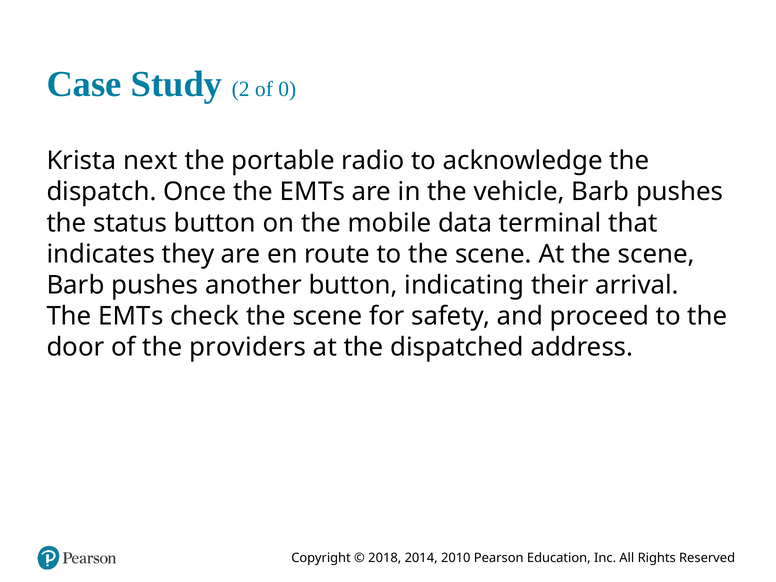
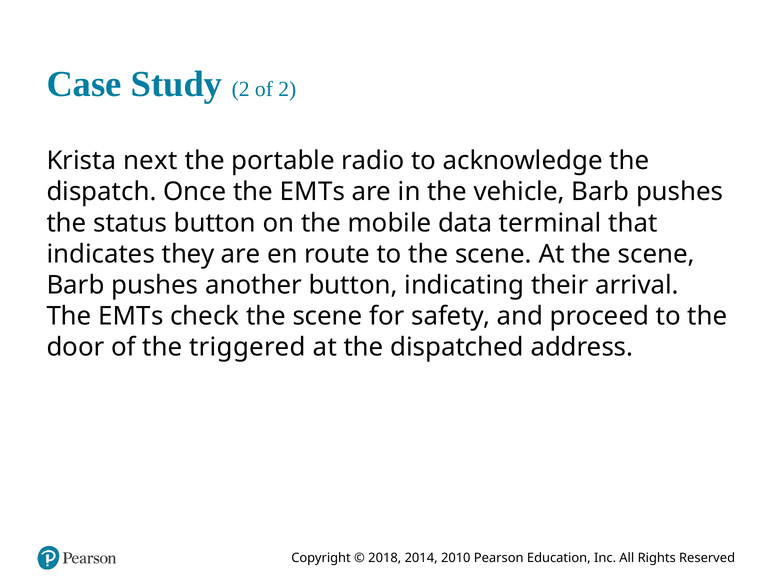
of 0: 0 -> 2
providers: providers -> triggered
